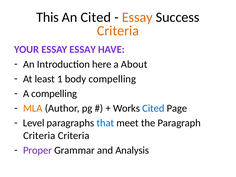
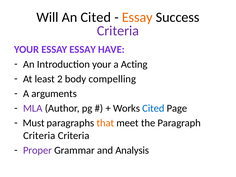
This: This -> Will
Criteria at (118, 31) colour: orange -> purple
Introduction here: here -> your
About: About -> Acting
1: 1 -> 2
A compelling: compelling -> arguments
MLA colour: orange -> purple
Level: Level -> Must
that colour: blue -> orange
